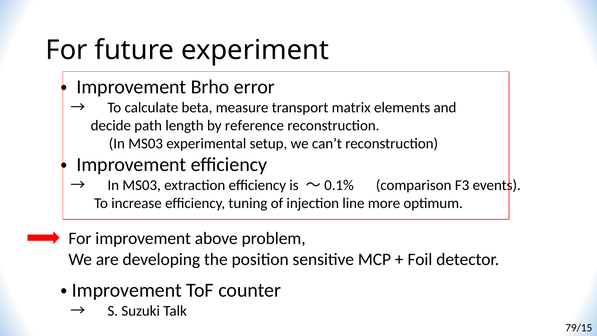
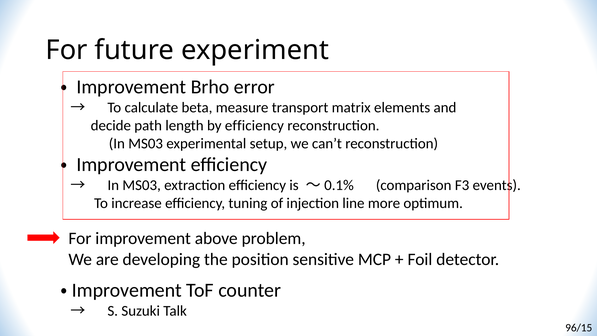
by reference: reference -> efficiency
79/15: 79/15 -> 96/15
